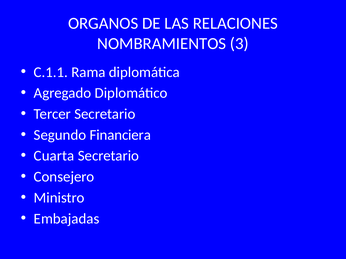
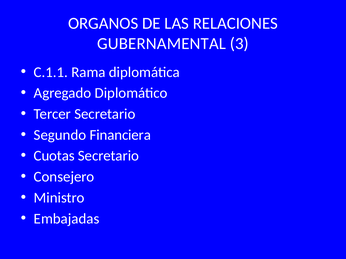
NOMBRAMIENTOS: NOMBRAMIENTOS -> GUBERNAMENTAL
Cuarta: Cuarta -> Cuotas
